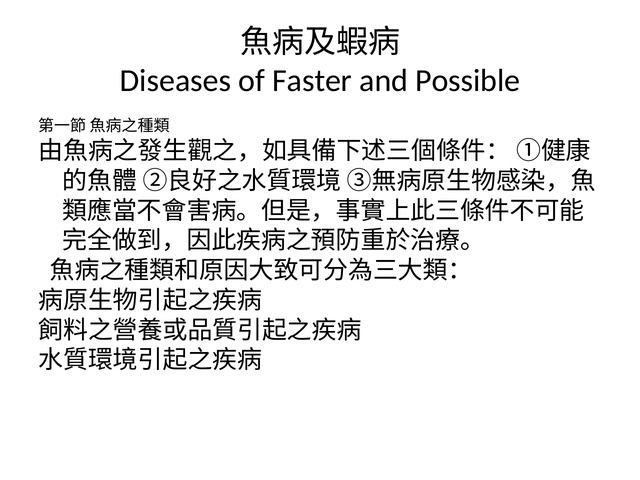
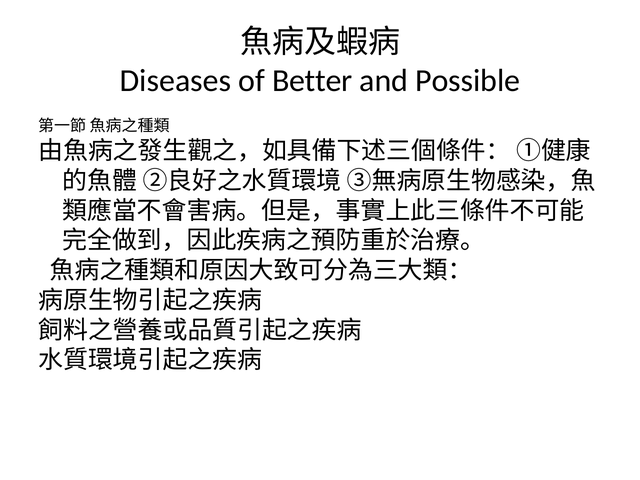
Faster: Faster -> Better
